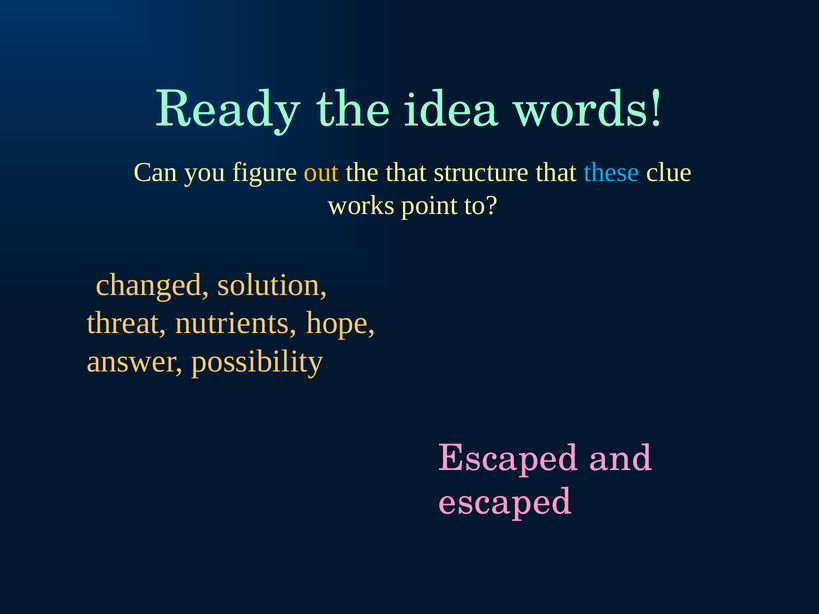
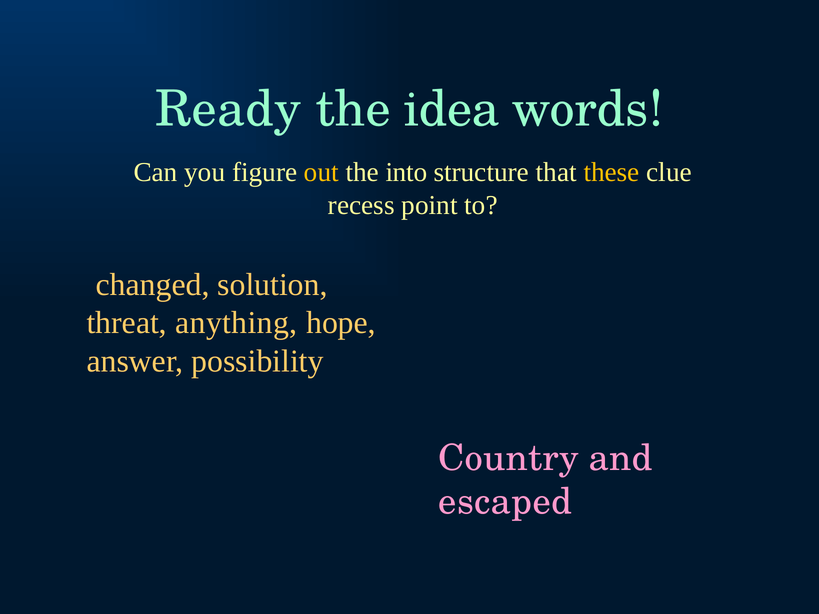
the that: that -> into
these colour: light blue -> yellow
works: works -> recess
nutrients: nutrients -> anything
Escaped at (508, 458): Escaped -> Country
